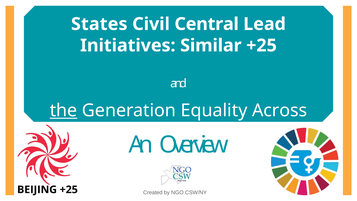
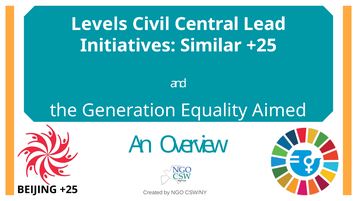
States: States -> Levels
the underline: present -> none
Across: Across -> Aimed
